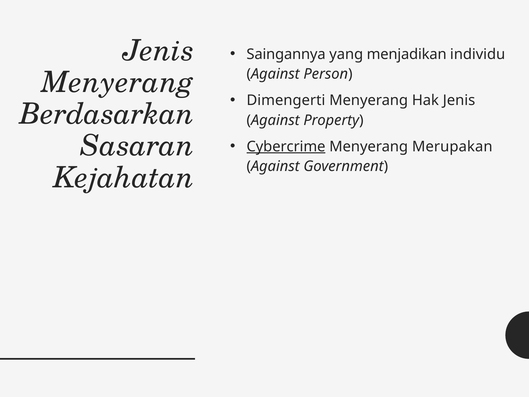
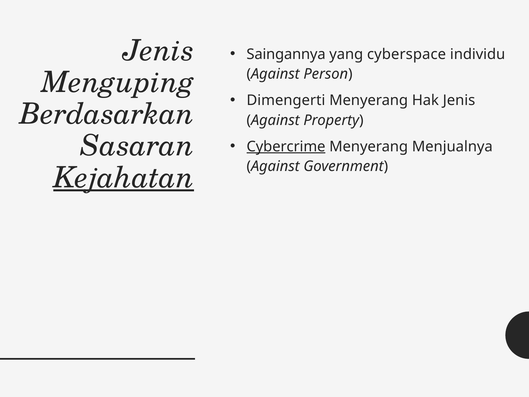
menjadikan: menjadikan -> cyberspace
Menyerang at (118, 82): Menyerang -> Menguping
Merupakan: Merupakan -> Menjualnya
Kejahatan underline: none -> present
